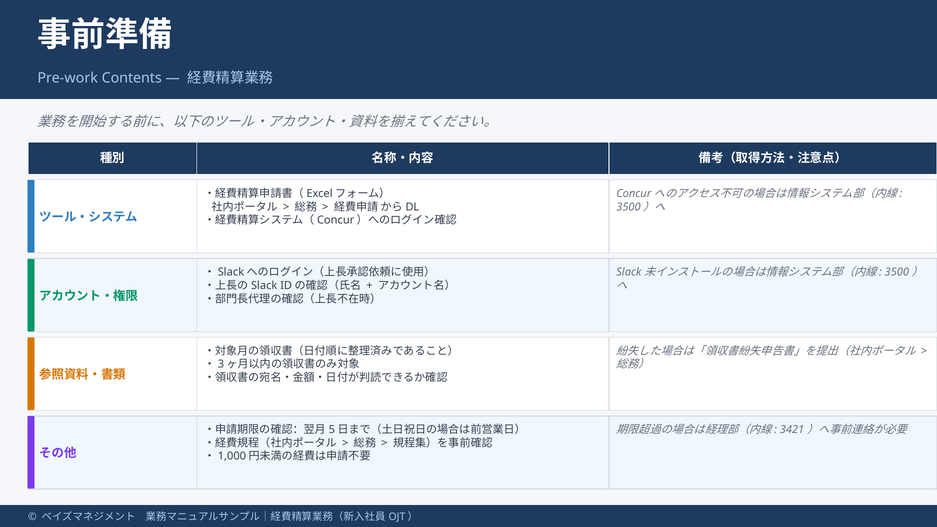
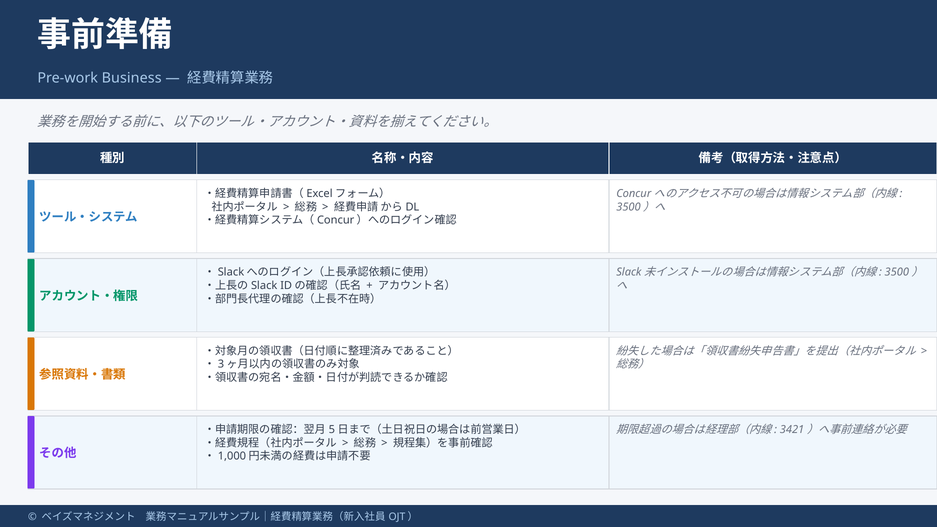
Contents: Contents -> Business
